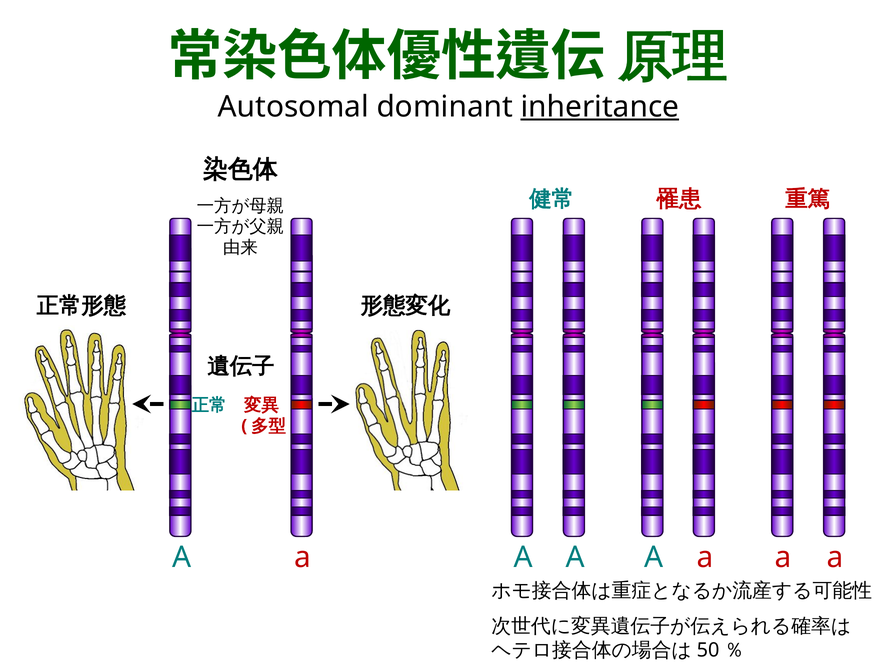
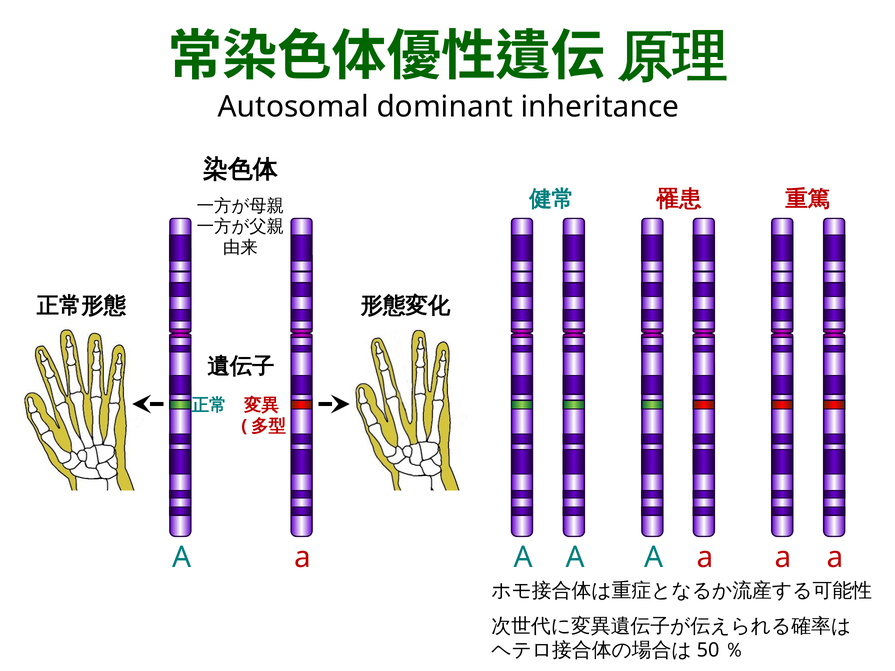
inheritance underline: present -> none
